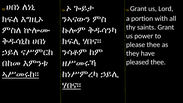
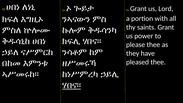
ኣሥመሩከ። underline: present -> none
